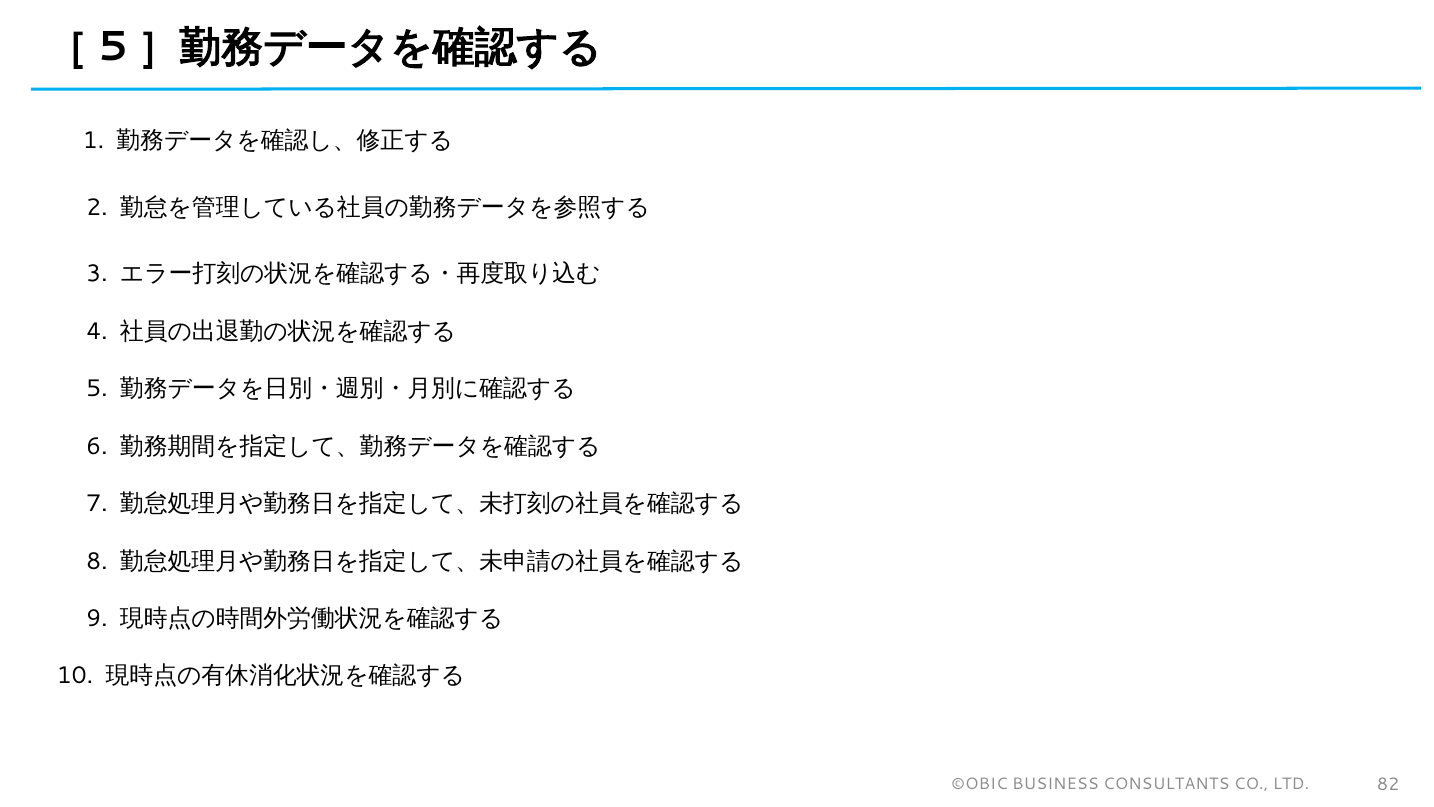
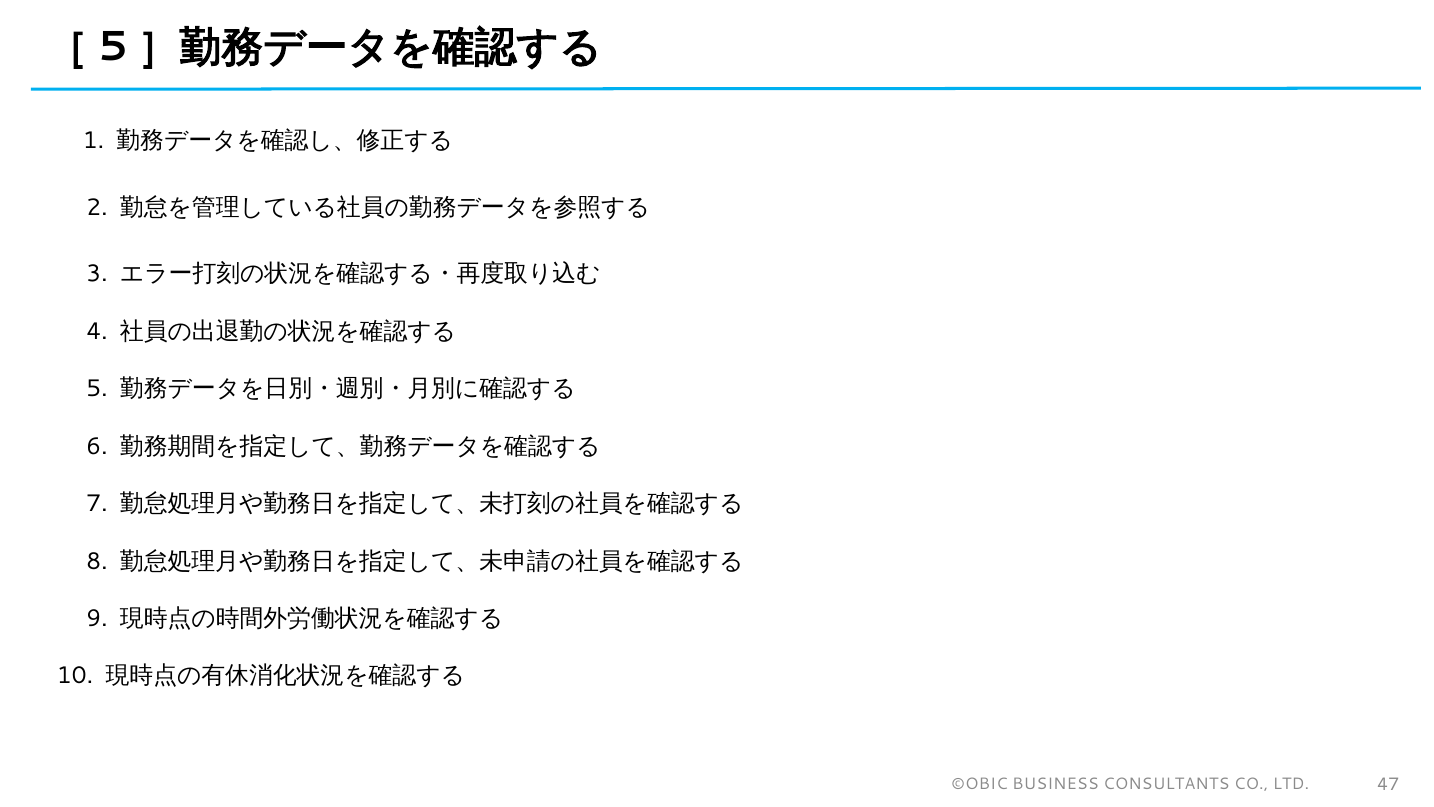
82: 82 -> 47
